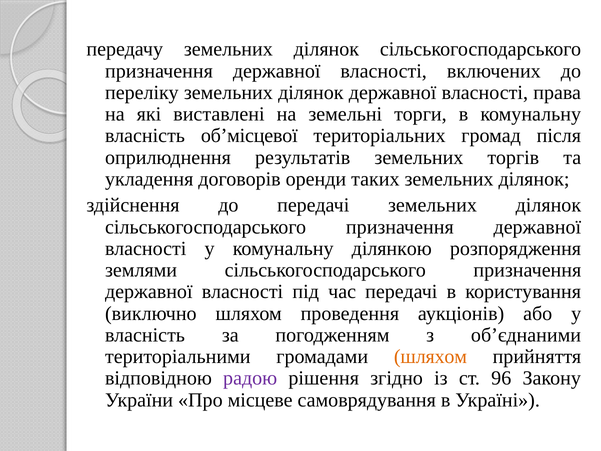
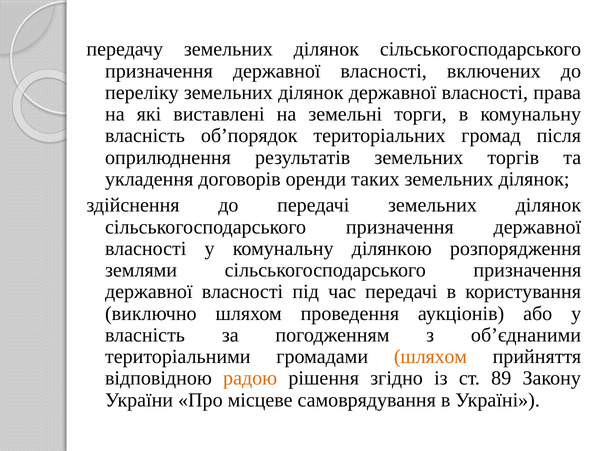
об’місцевої: об’місцевої -> об’порядок
радою colour: purple -> orange
96: 96 -> 89
